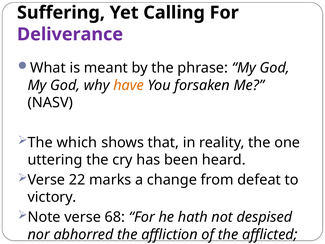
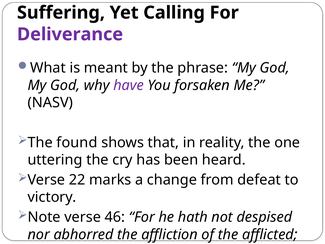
have colour: orange -> purple
which: which -> found
68: 68 -> 46
